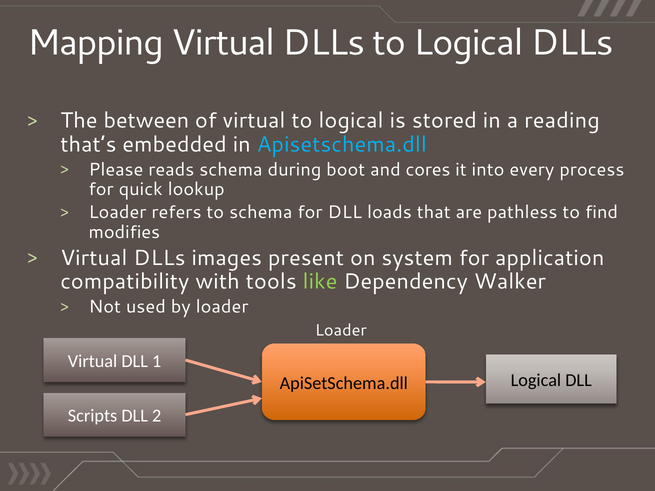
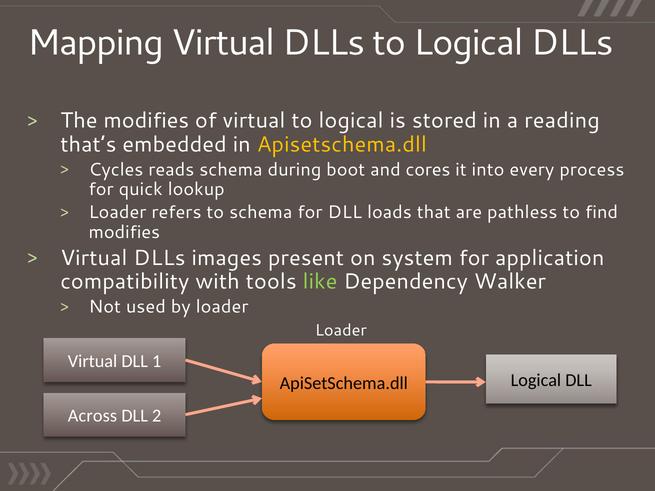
The between: between -> modifies
Apisetschema.dll at (342, 144) colour: light blue -> yellow
Please: Please -> Cycles
Scripts: Scripts -> Across
